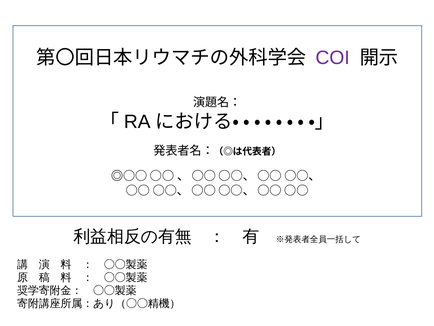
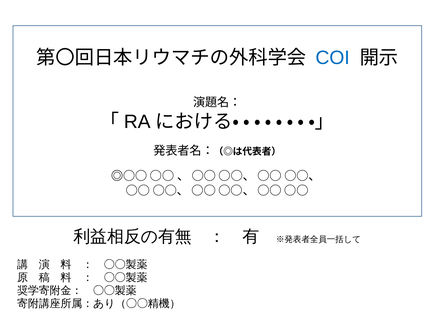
COI colour: purple -> blue
